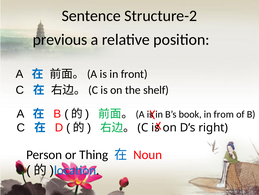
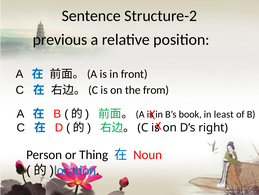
shelf: shelf -> from
from: from -> least
